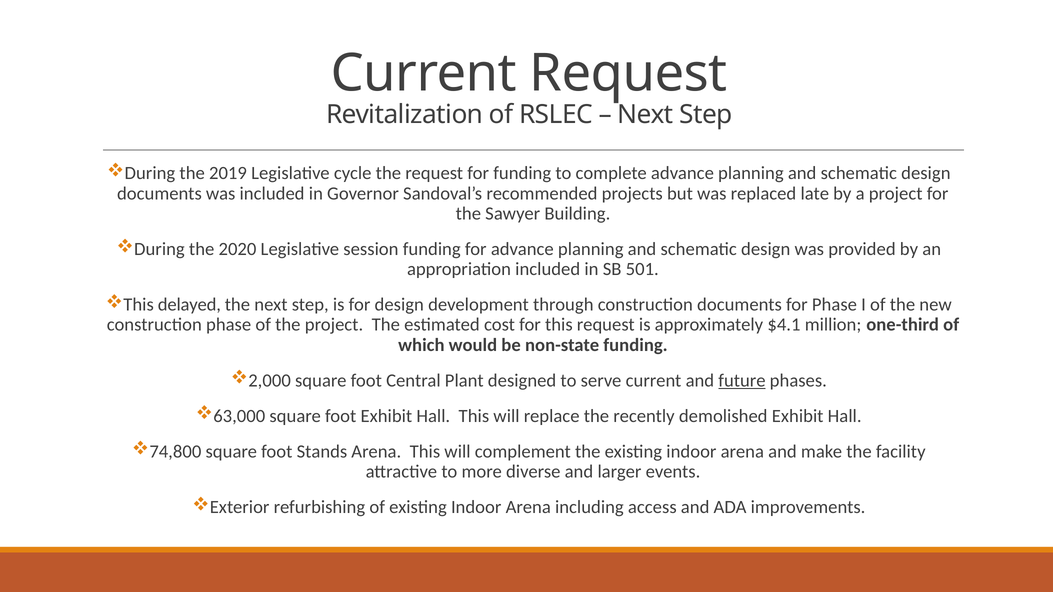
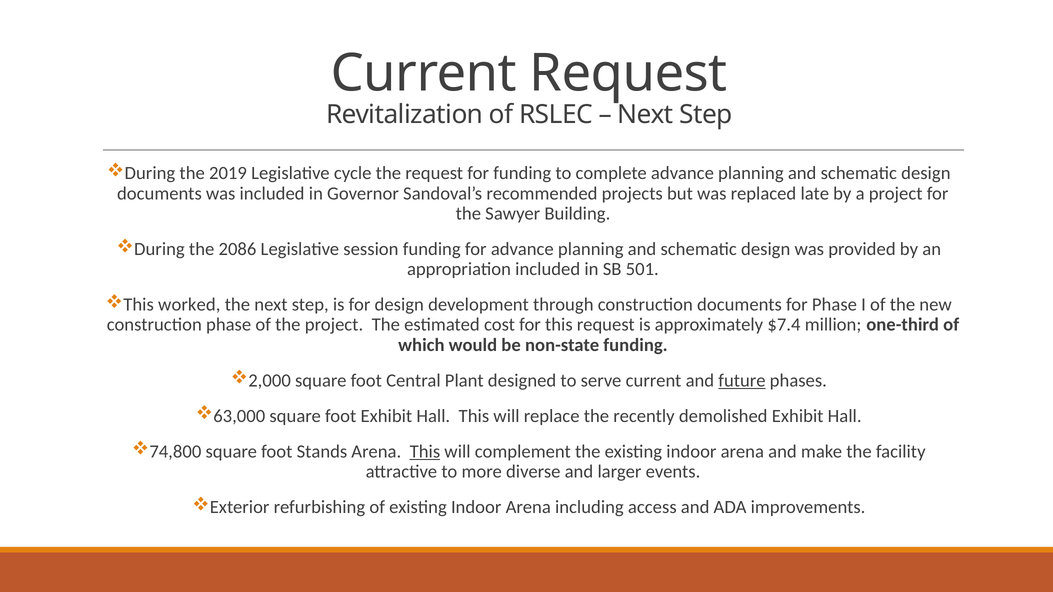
2020: 2020 -> 2086
delayed: delayed -> worked
$4.1: $4.1 -> $7.4
This at (425, 452) underline: none -> present
